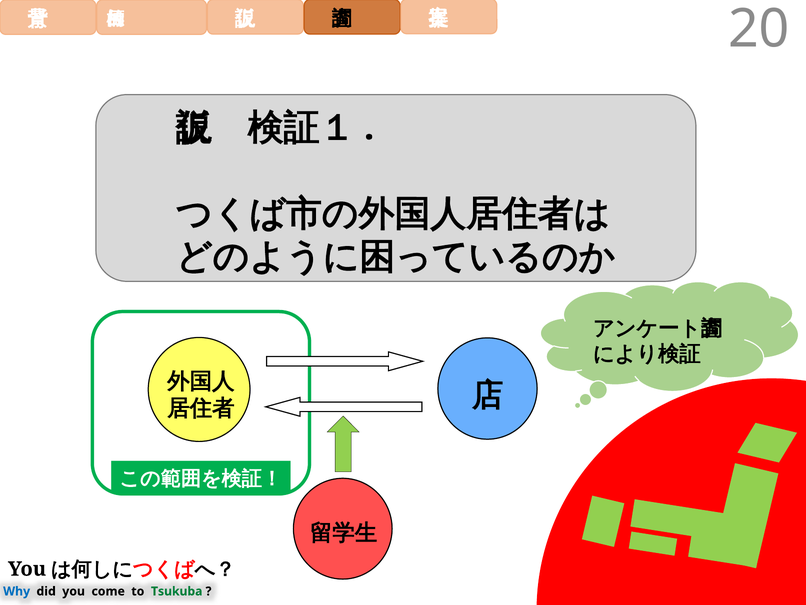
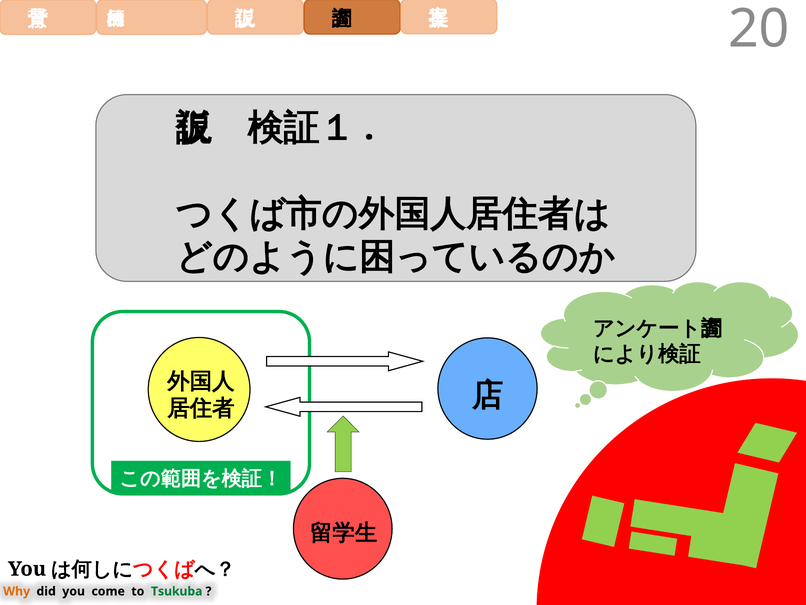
Why colour: blue -> orange
